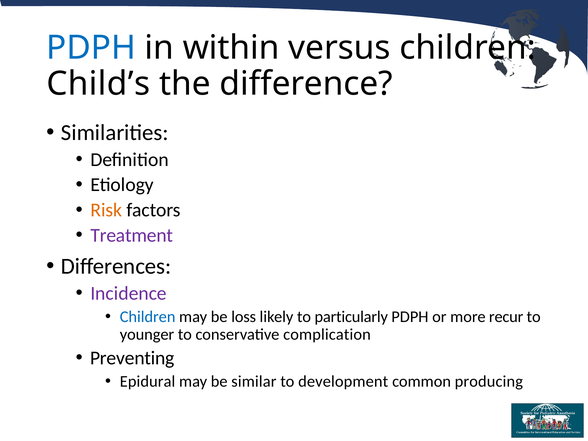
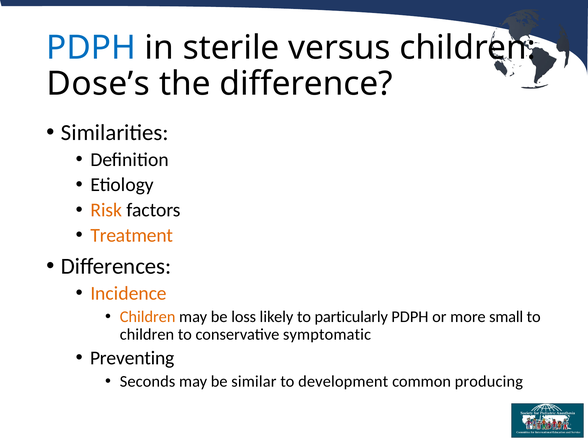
within: within -> sterile
Child’s: Child’s -> Dose’s
Treatment colour: purple -> orange
Incidence colour: purple -> orange
Children at (148, 317) colour: blue -> orange
recur: recur -> small
younger at (147, 334): younger -> children
complication: complication -> symptomatic
Epidural: Epidural -> Seconds
